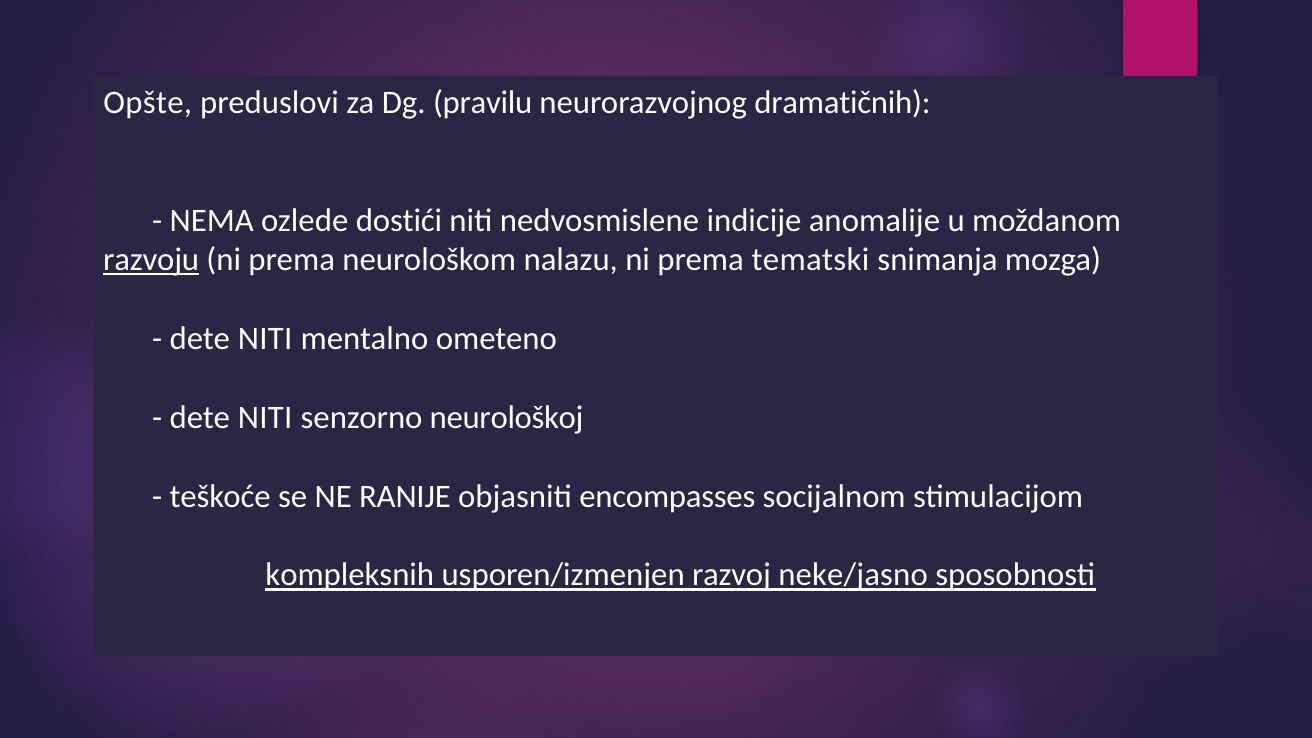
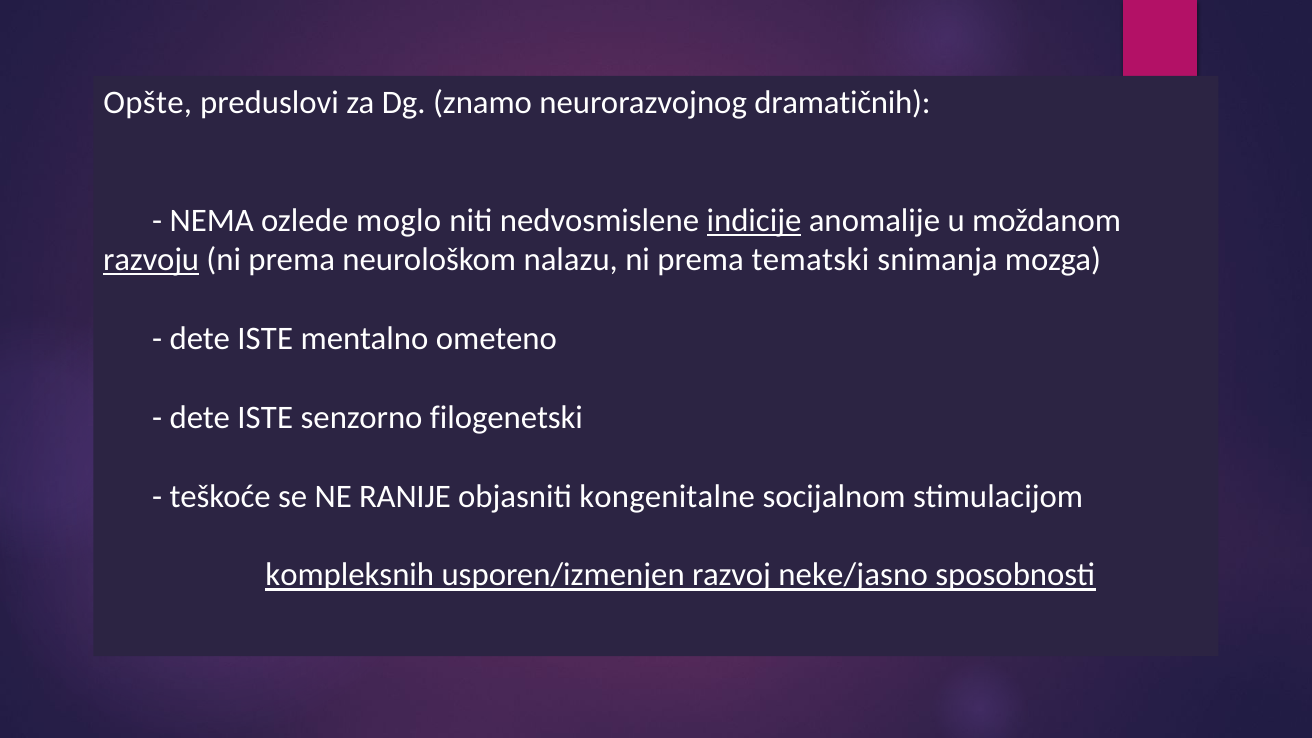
pravilu: pravilu -> znamo
dostići: dostići -> moglo
indicije underline: none -> present
NITI at (265, 339): NITI -> ISTE
NITI at (265, 418): NITI -> ISTE
neurološkoj: neurološkoj -> filogenetski
encompasses: encompasses -> kongenitalne
